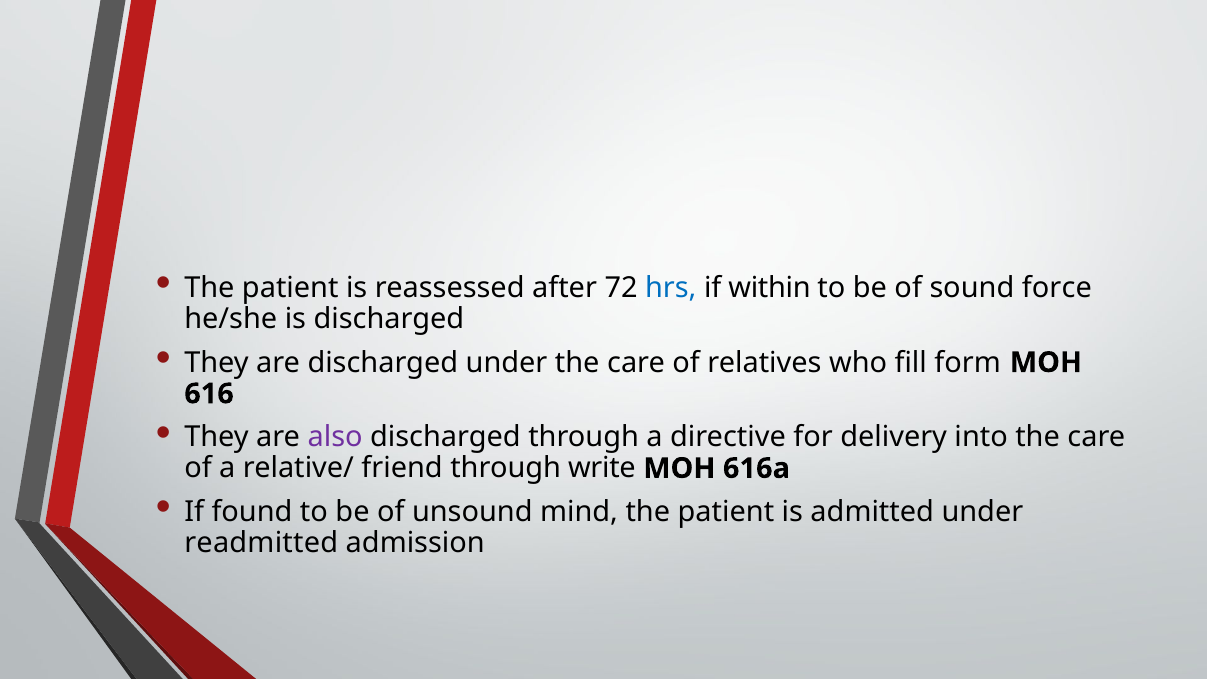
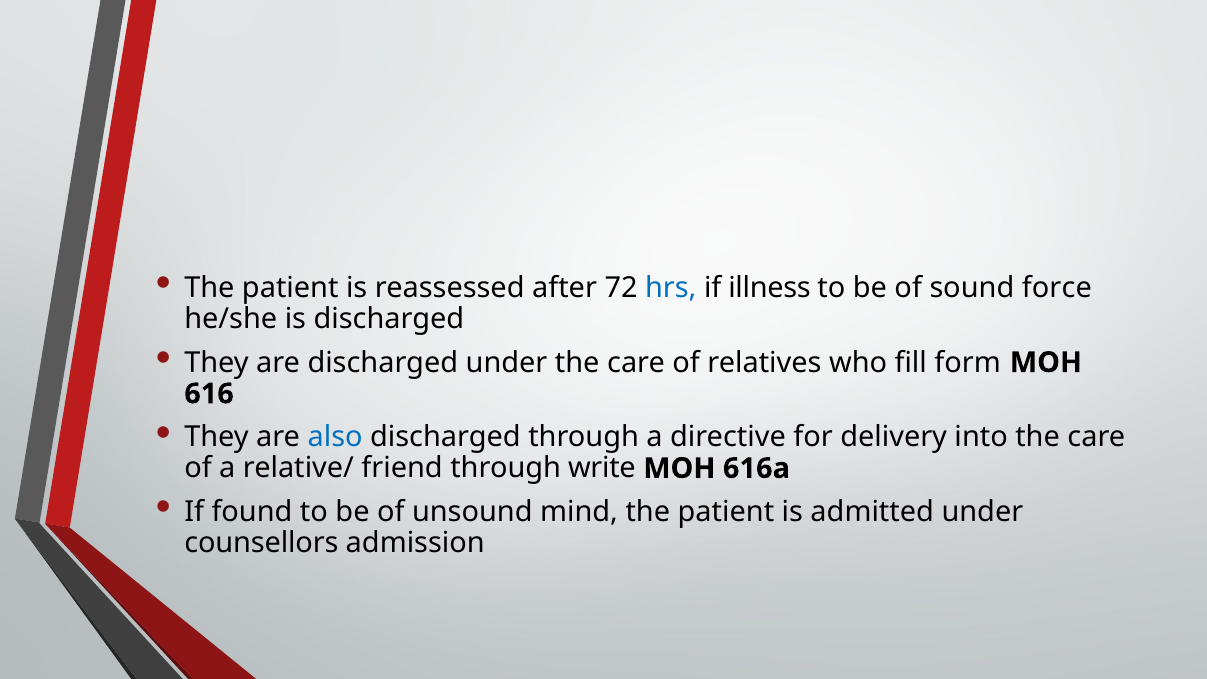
within: within -> illness
also colour: purple -> blue
readmitted: readmitted -> counsellors
